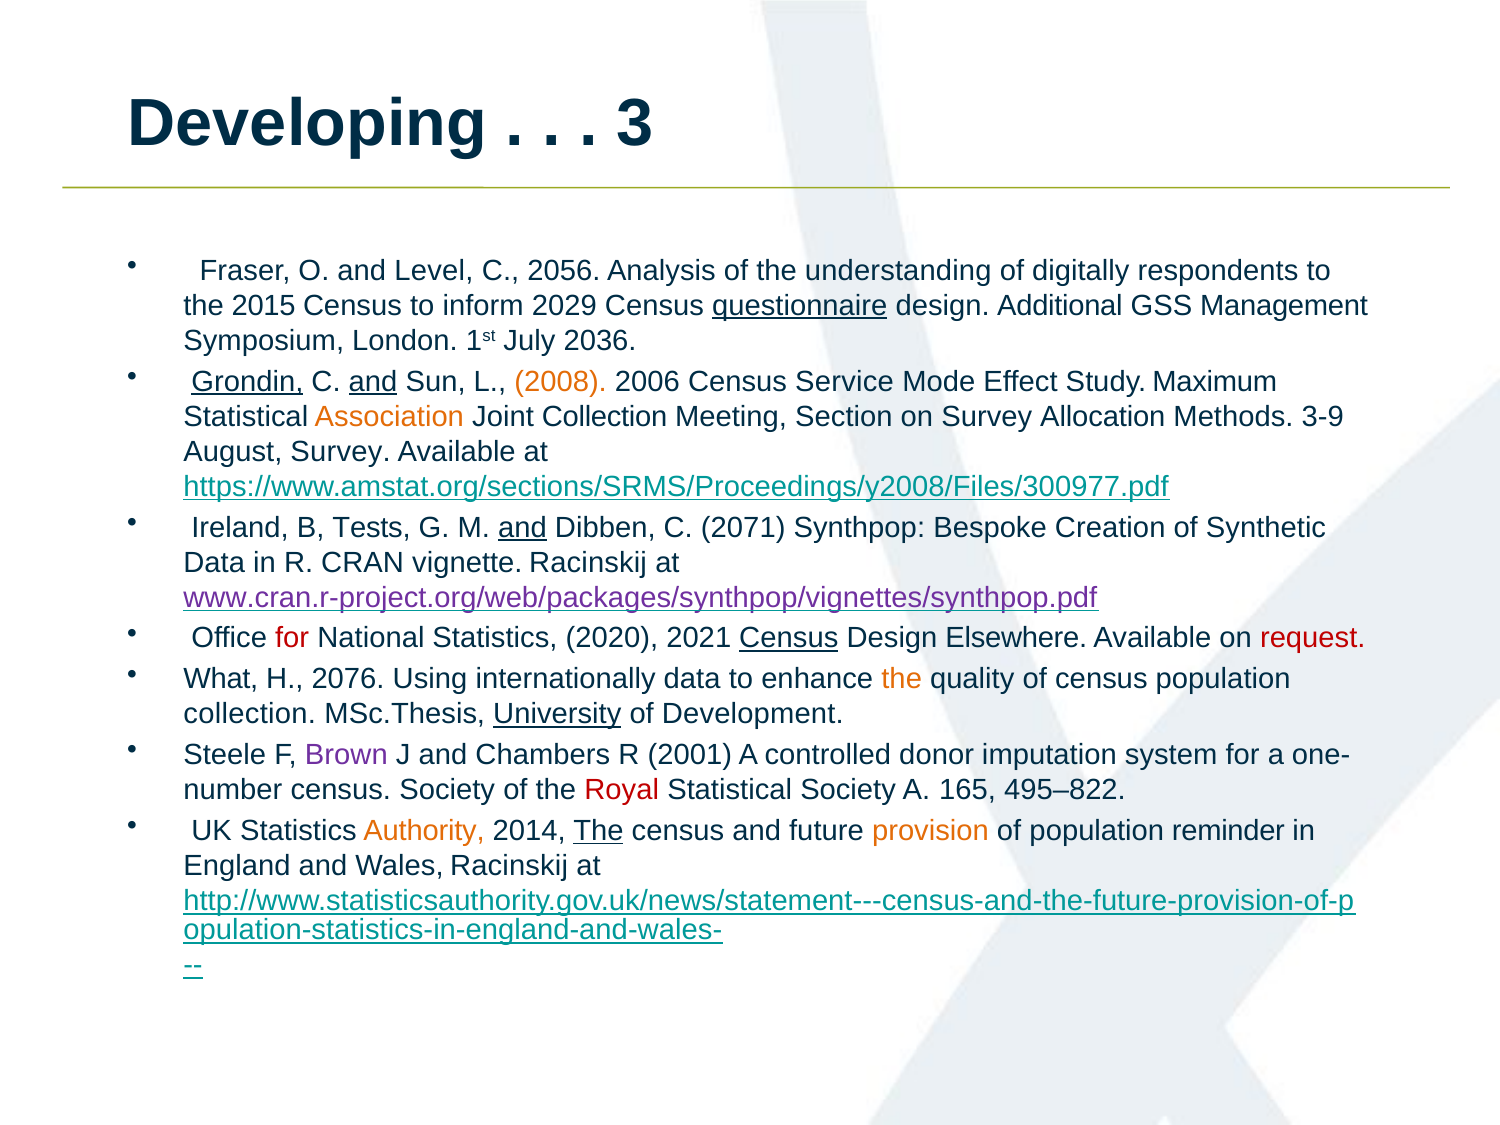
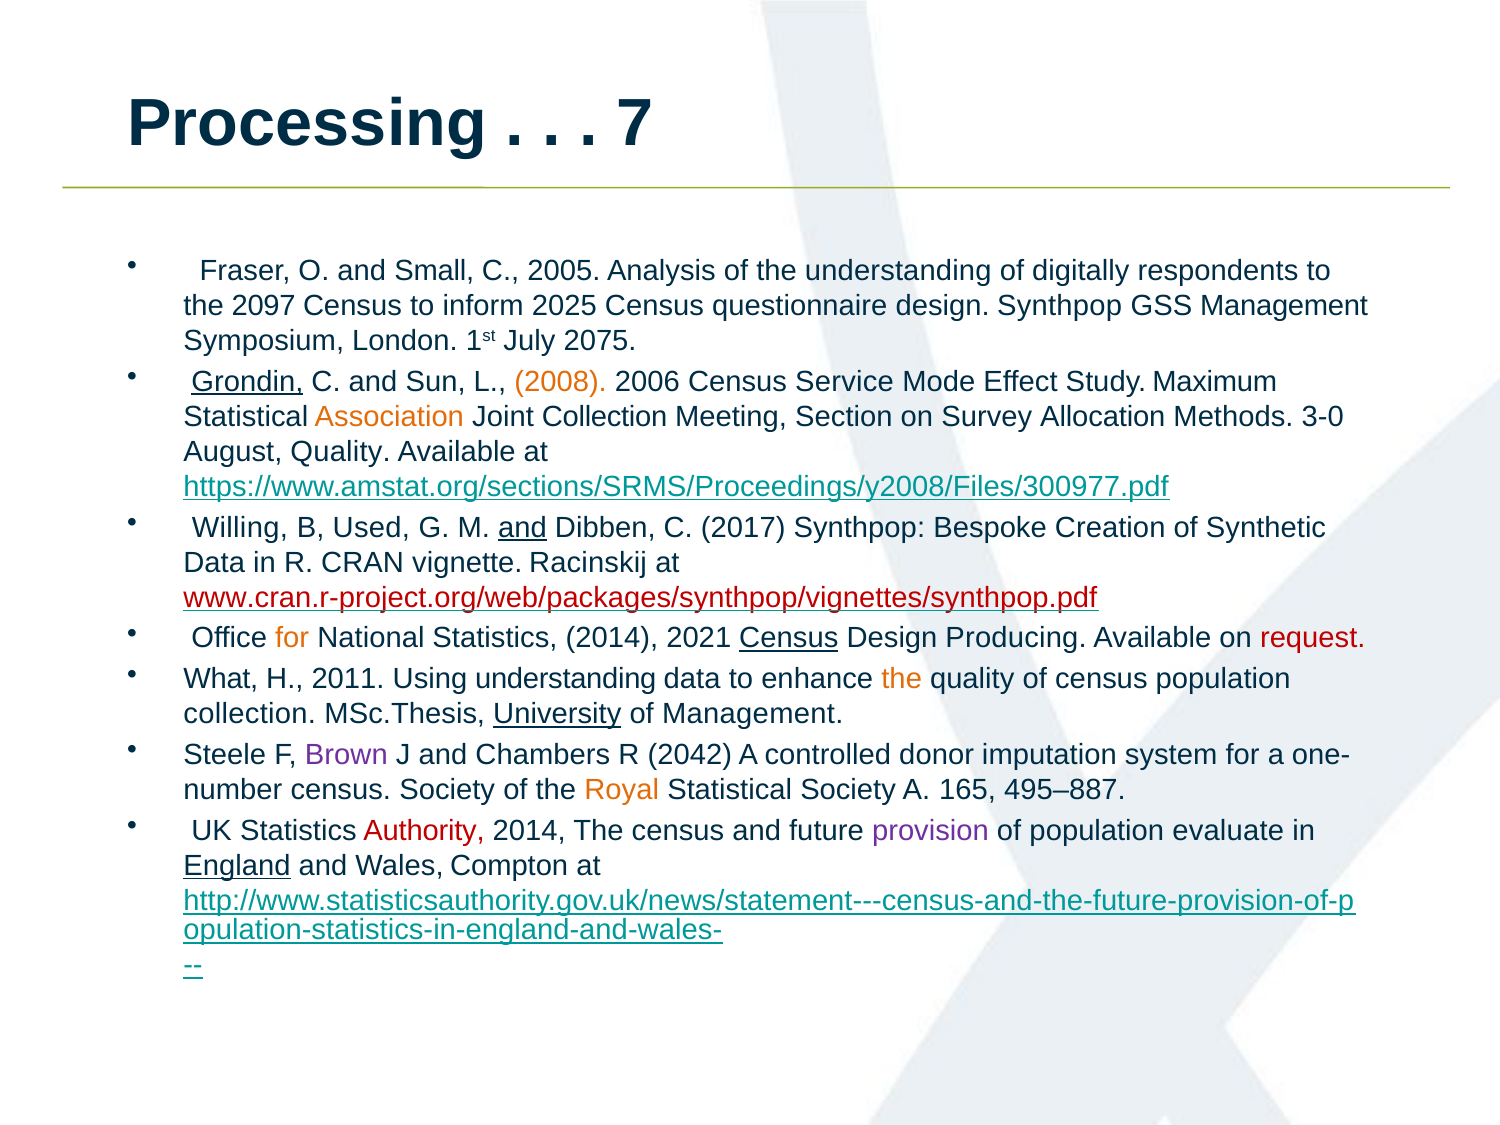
Developing: Developing -> Processing
3: 3 -> 7
Level: Level -> Small
2056: 2056 -> 2005
2015: 2015 -> 2097
2029: 2029 -> 2025
questionnaire underline: present -> none
design Additional: Additional -> Synthpop
2036: 2036 -> 2075
and at (373, 381) underline: present -> none
3-9: 3-9 -> 3-0
August Survey: Survey -> Quality
Ireland: Ireland -> Willing
Tests: Tests -> Used
2071: 2071 -> 2017
www.cran.r-project.org/web/packages/synthpop/vignettes/synthpop.pdf colour: purple -> red
for at (292, 638) colour: red -> orange
Statistics 2020: 2020 -> 2014
Elsewhere: Elsewhere -> Producing
2076: 2076 -> 2011
Using internationally: internationally -> understanding
of Development: Development -> Management
2001: 2001 -> 2042
Royal colour: red -> orange
495–822: 495–822 -> 495–887
Authority colour: orange -> red
The at (598, 831) underline: present -> none
provision colour: orange -> purple
reminder: reminder -> evaluate
England underline: none -> present
Wales Racinskij: Racinskij -> Compton
